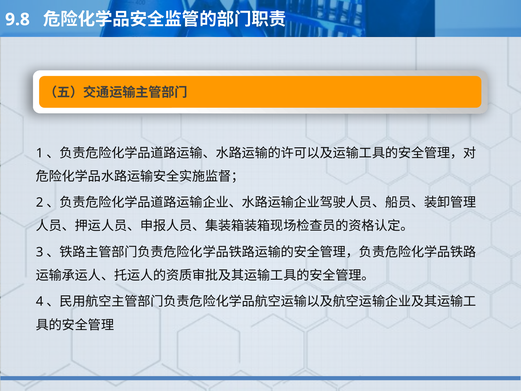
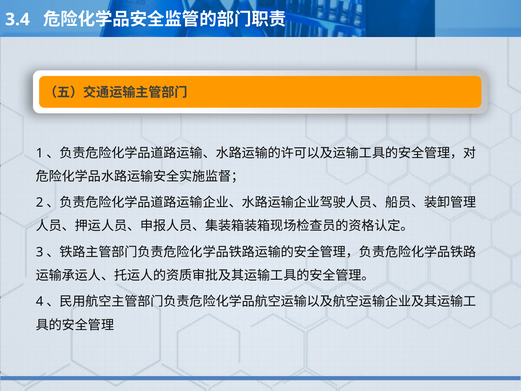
9.8: 9.8 -> 3.4
